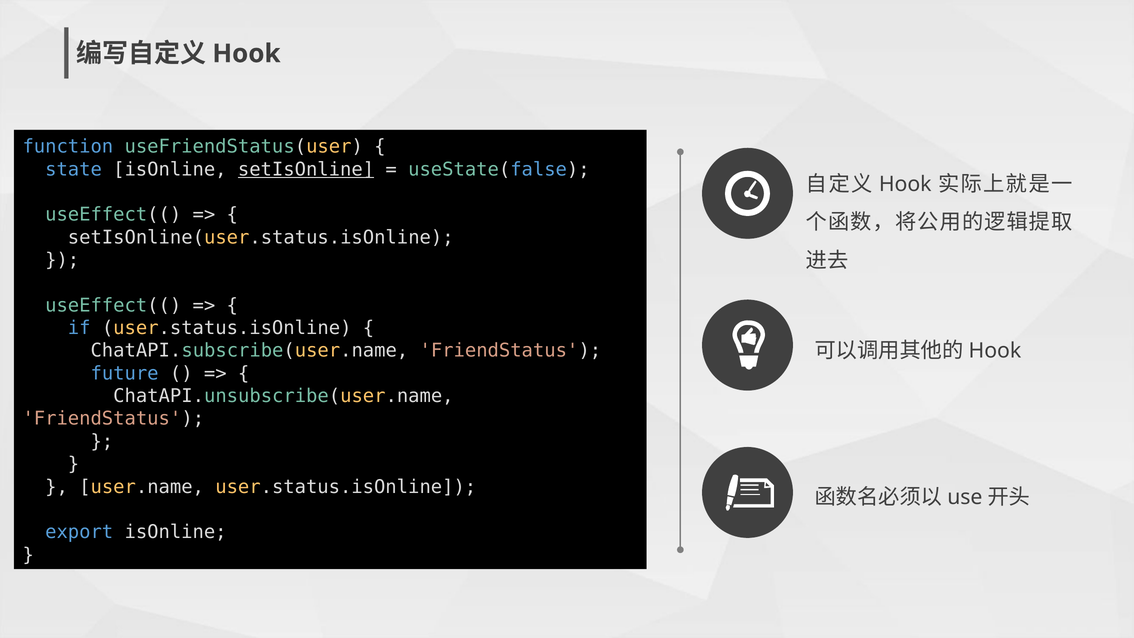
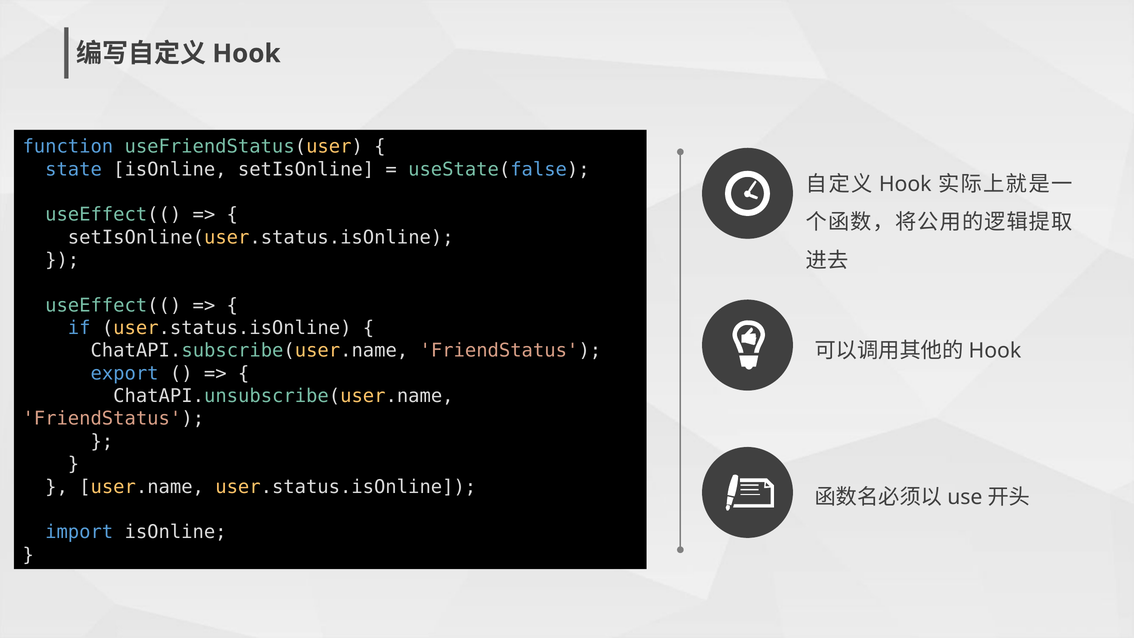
setIsOnline underline: present -> none
future: future -> export
export: export -> import
